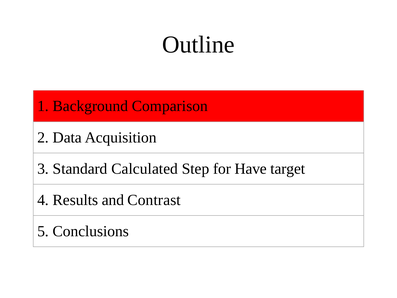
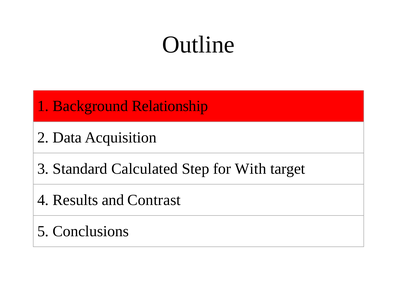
Comparison: Comparison -> Relationship
Have: Have -> With
